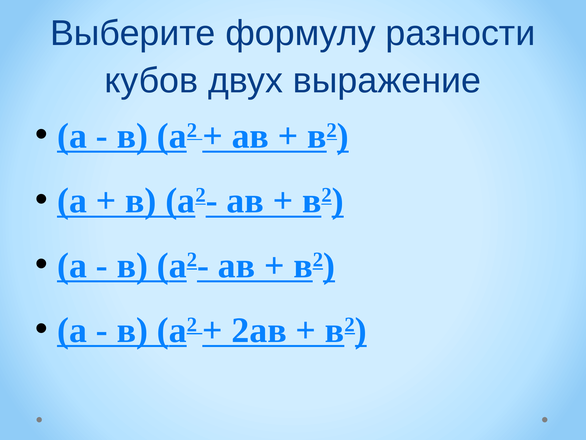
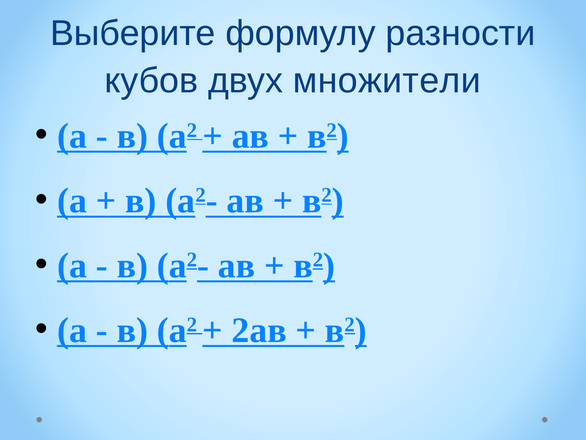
выражение: выражение -> множители
